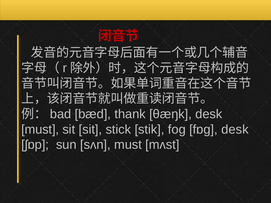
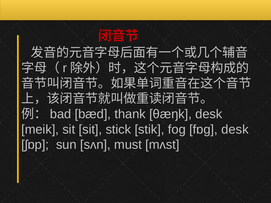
must at (40, 130): must -> meik
